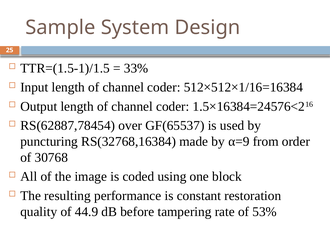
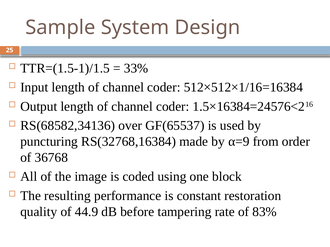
RS(62887,78454: RS(62887,78454 -> RS(68582,34136
30768: 30768 -> 36768
53%: 53% -> 83%
